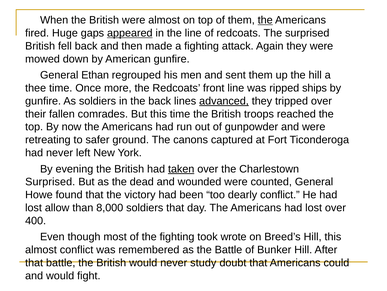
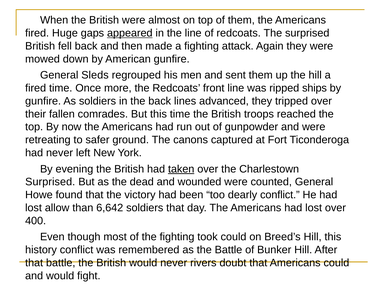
the at (265, 20) underline: present -> none
Ethan: Ethan -> Sleds
thee at (36, 88): thee -> fired
advanced underline: present -> none
8,000: 8,000 -> 6,642
took wrote: wrote -> could
almost at (41, 249): almost -> history
study: study -> rivers
